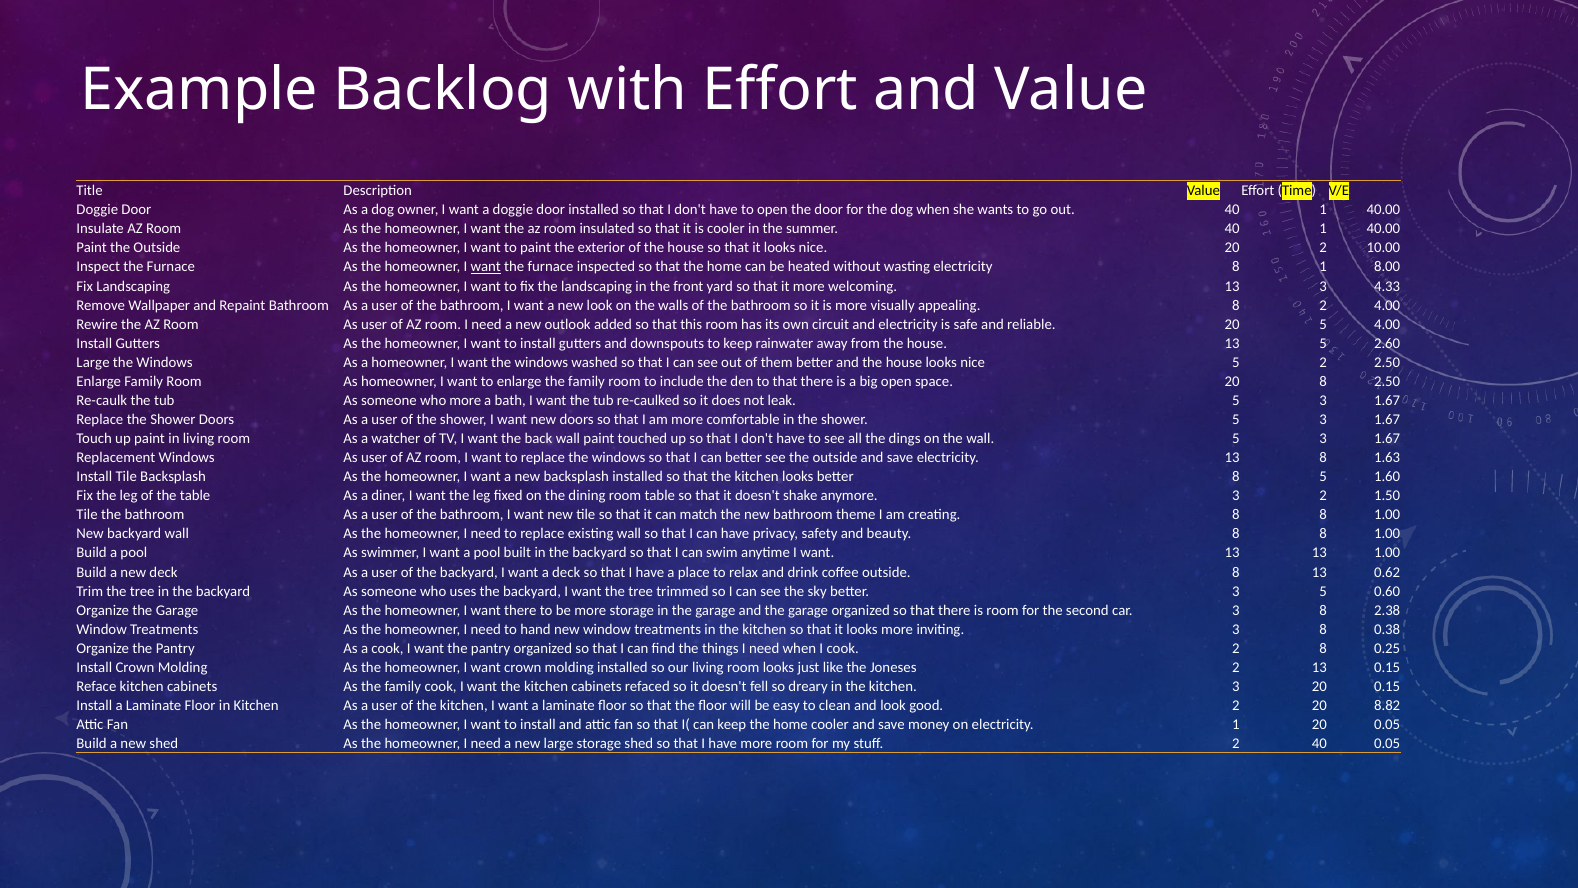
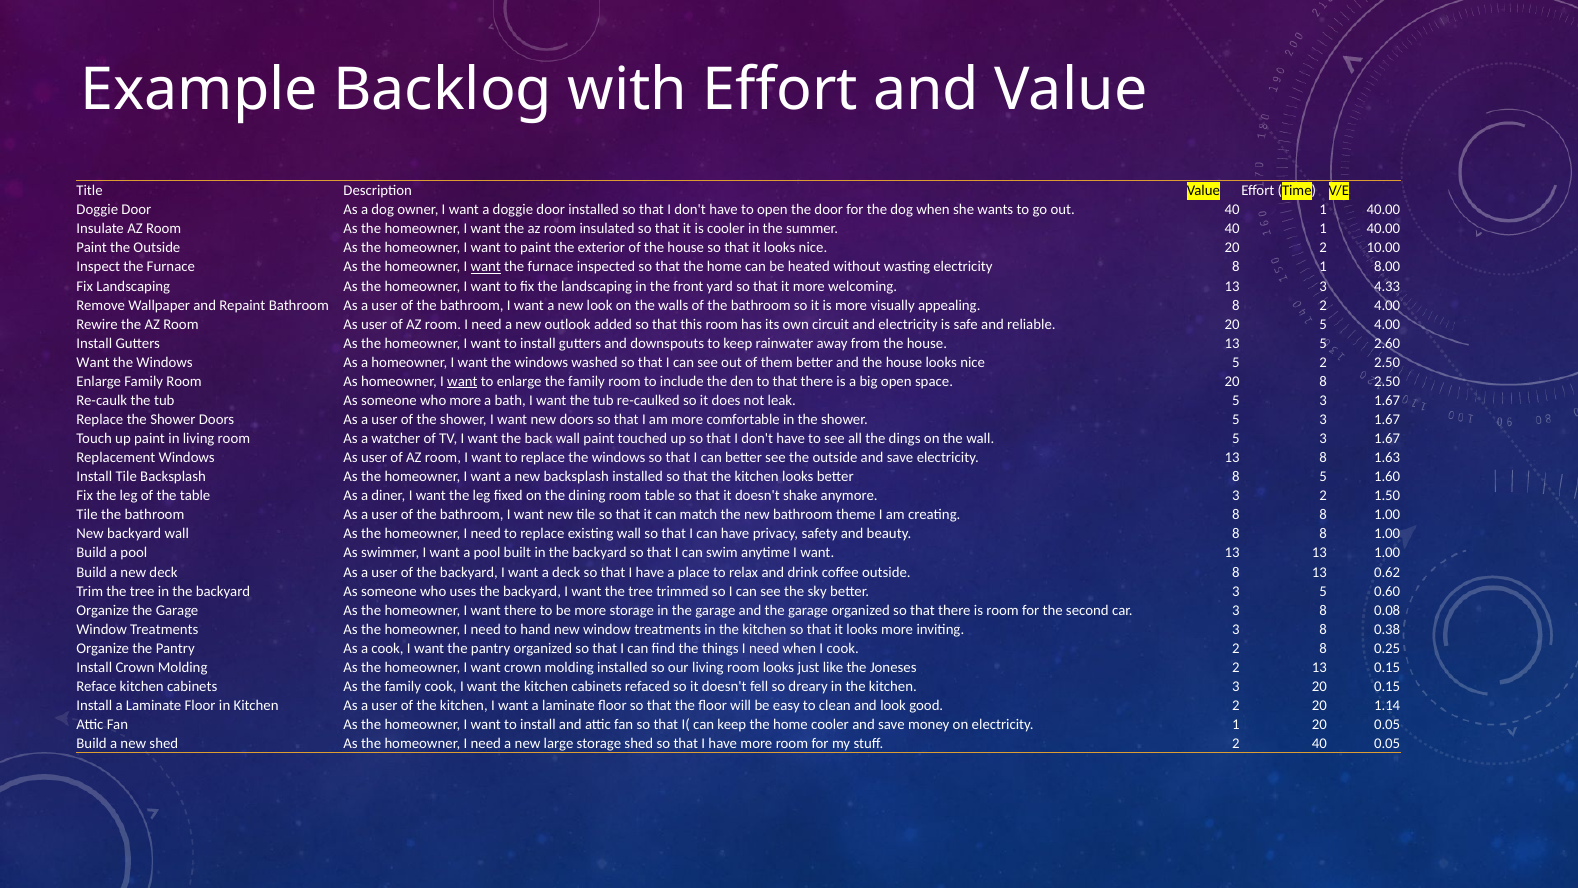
Large at (93, 362): Large -> Want
want at (462, 381) underline: none -> present
2.38: 2.38 -> 0.08
8.82: 8.82 -> 1.14
